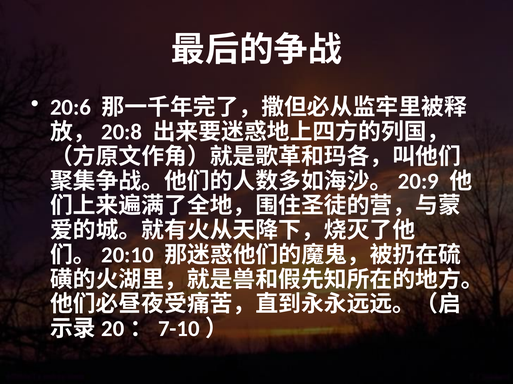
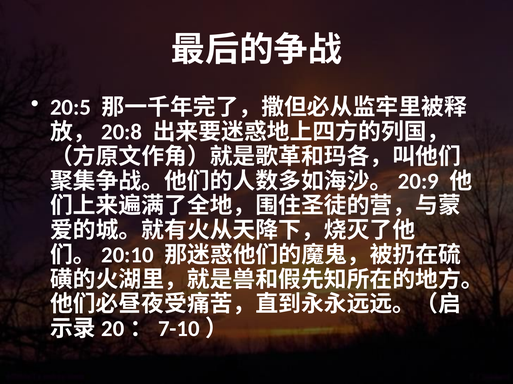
20:6: 20:6 -> 20:5
